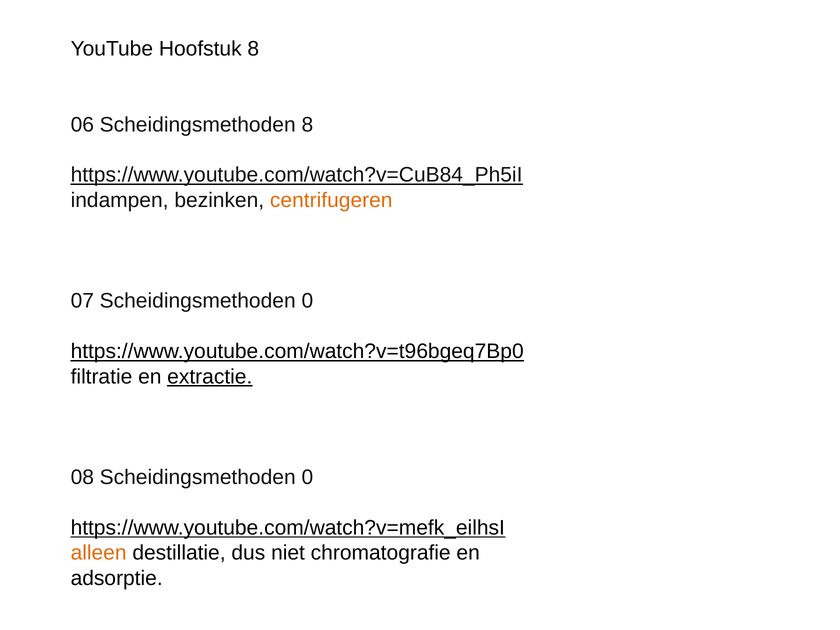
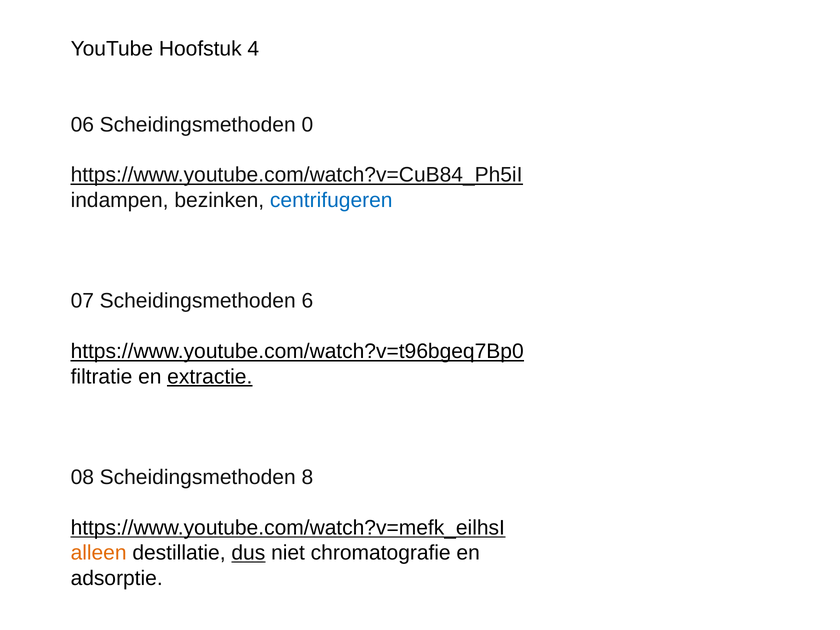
Hoofstuk 8: 8 -> 4
Scheidingsmethoden 8: 8 -> 0
centrifugeren colour: orange -> blue
07 Scheidingsmethoden 0: 0 -> 6
08 Scheidingsmethoden 0: 0 -> 8
dus underline: none -> present
